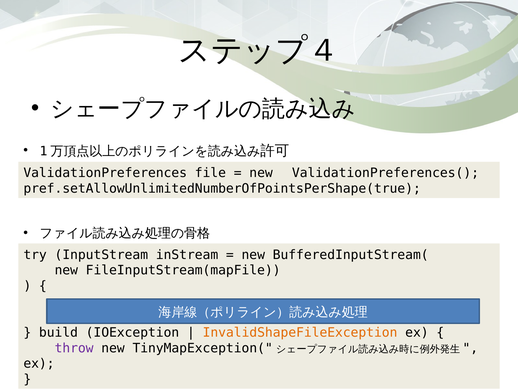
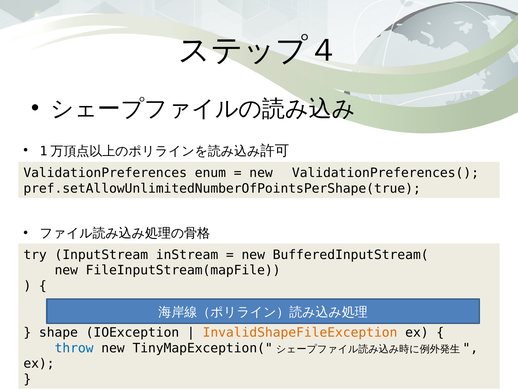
file: file -> enum
build: build -> shape
throw colour: purple -> blue
